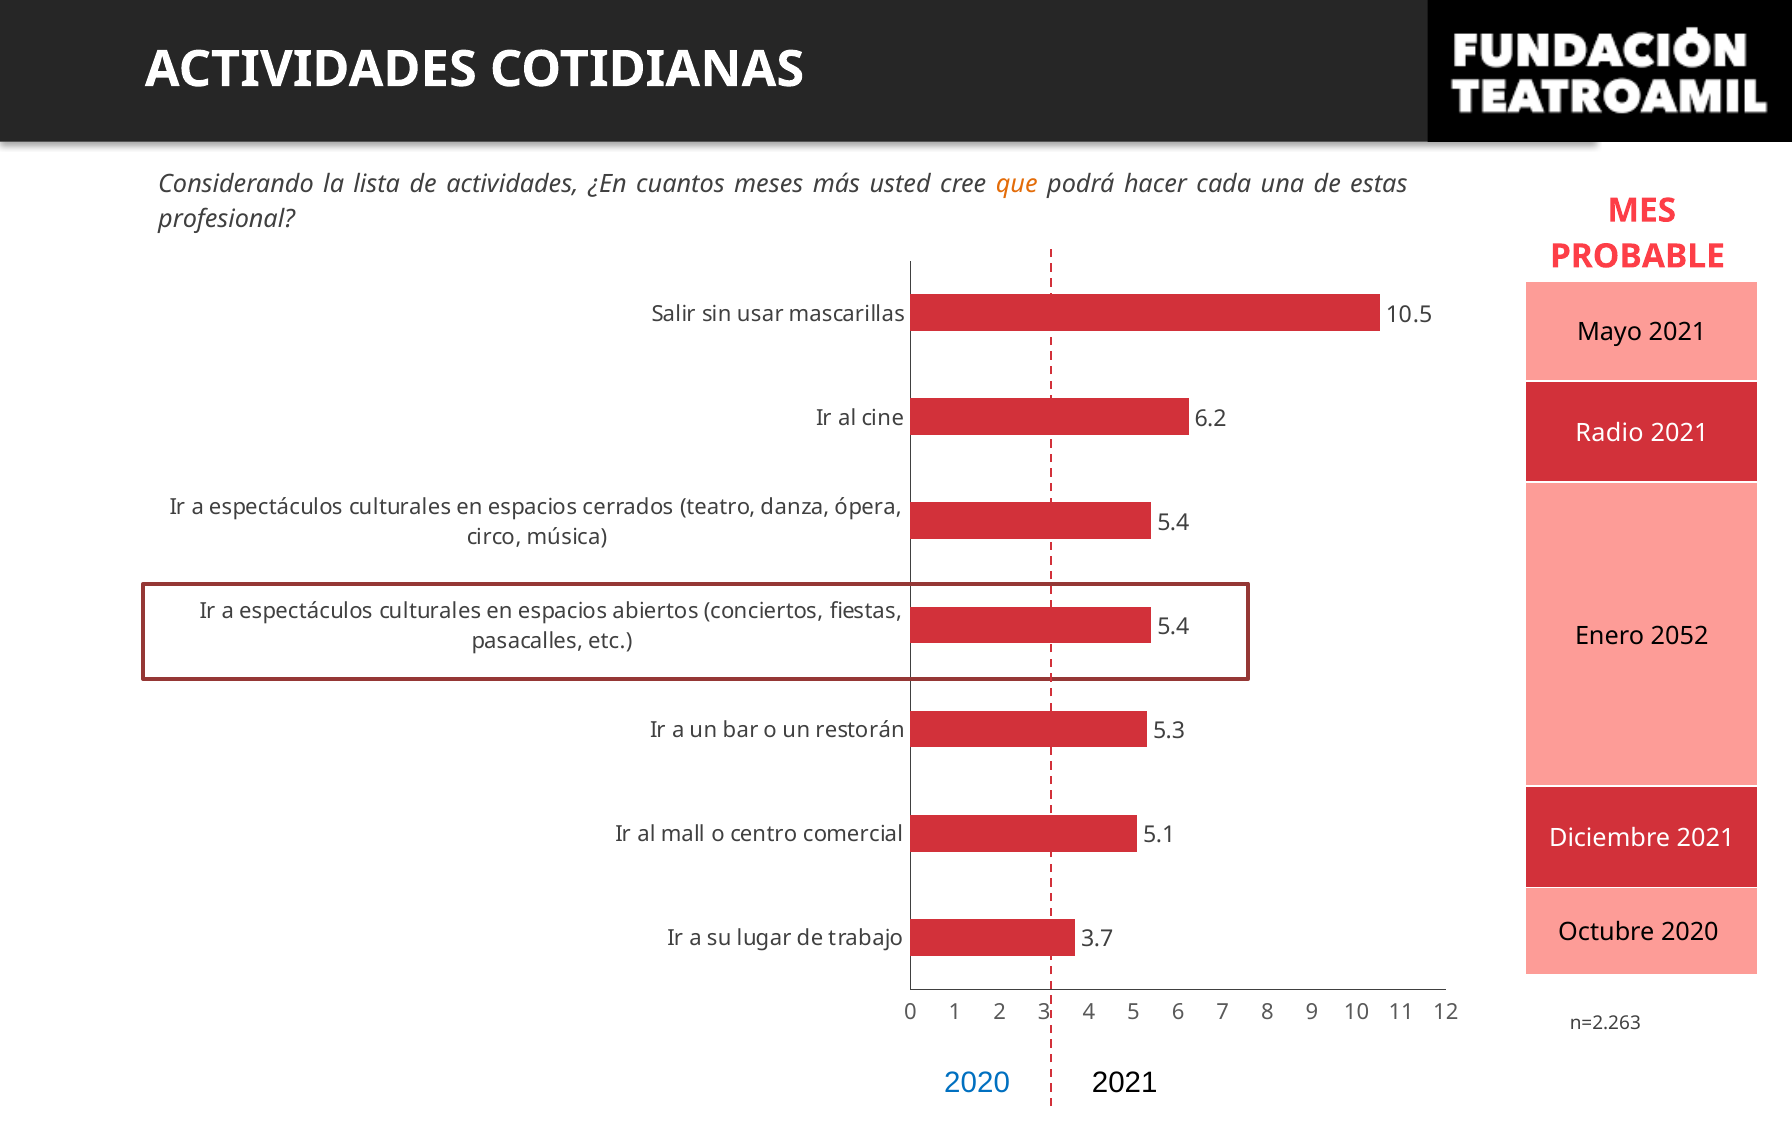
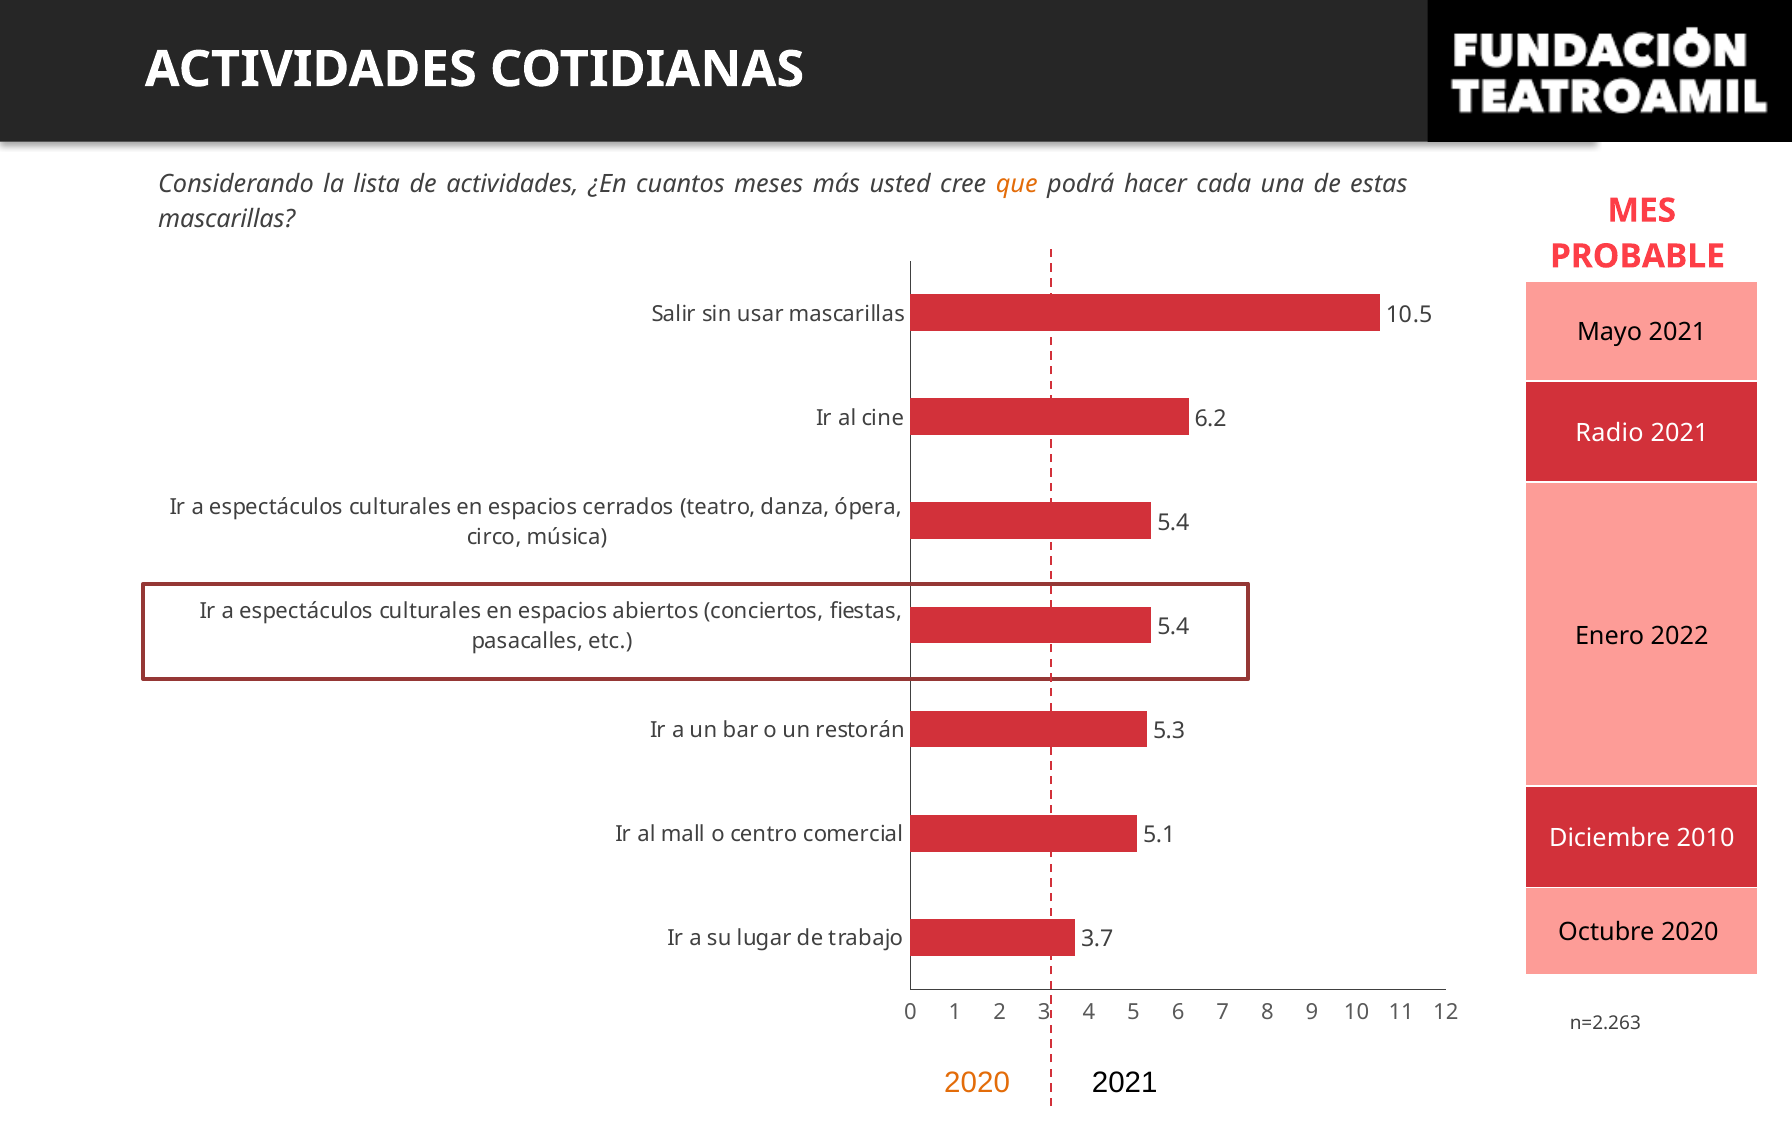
profesional at (227, 219): profesional -> mascarillas
2052: 2052 -> 2022
Diciembre 2021: 2021 -> 2010
2020 at (977, 1083) colour: blue -> orange
